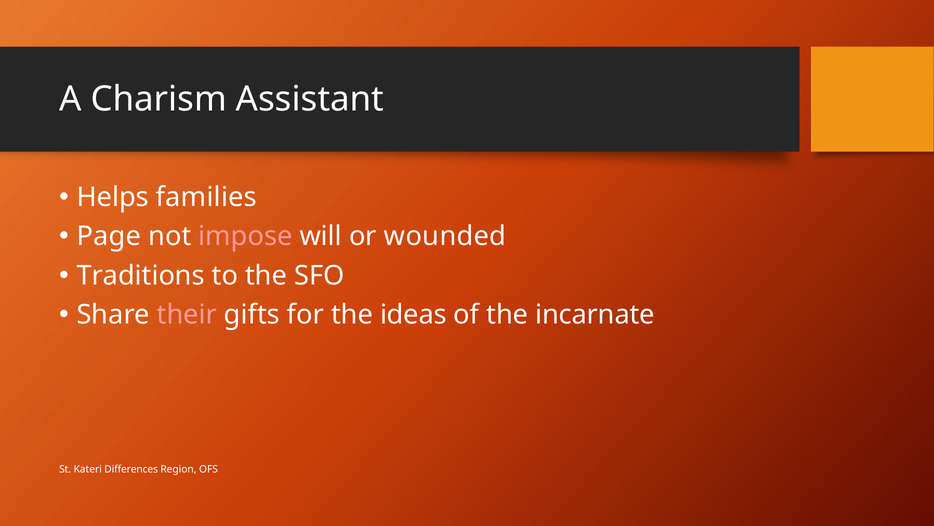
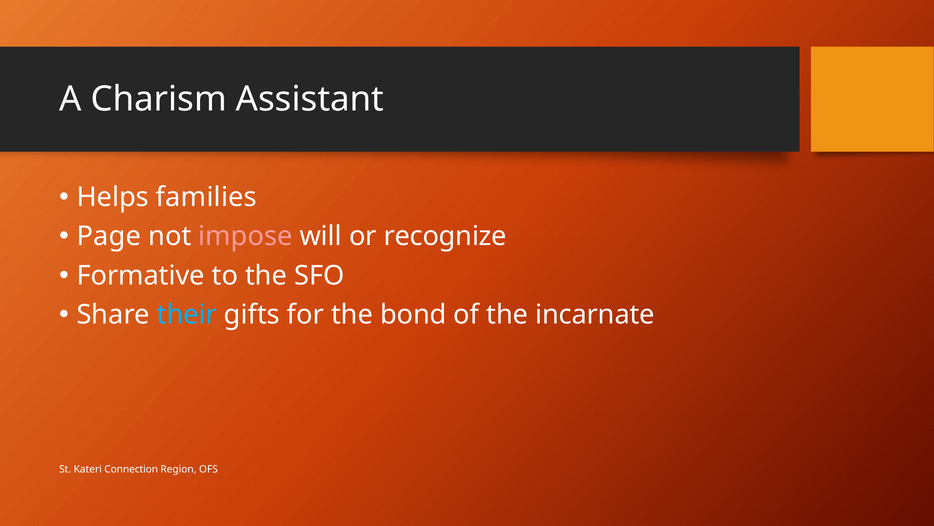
wounded: wounded -> recognize
Traditions: Traditions -> Formative
their colour: pink -> light blue
ideas: ideas -> bond
Differences: Differences -> Connection
